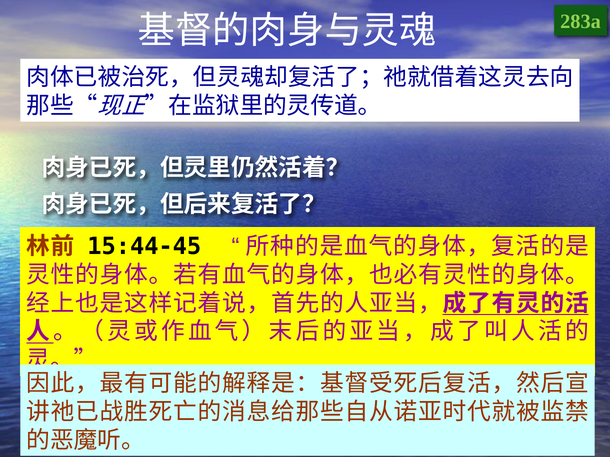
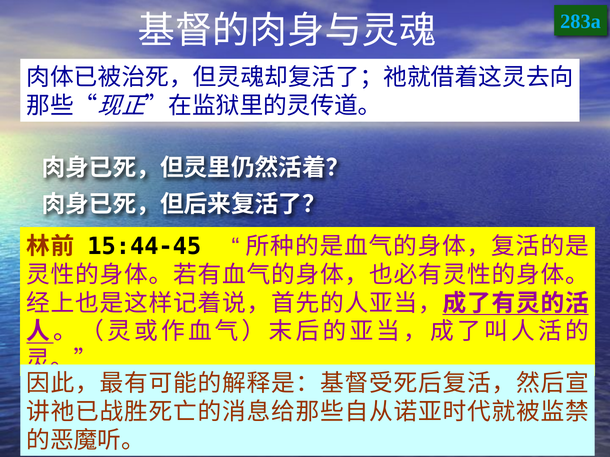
283a colour: light green -> light blue
